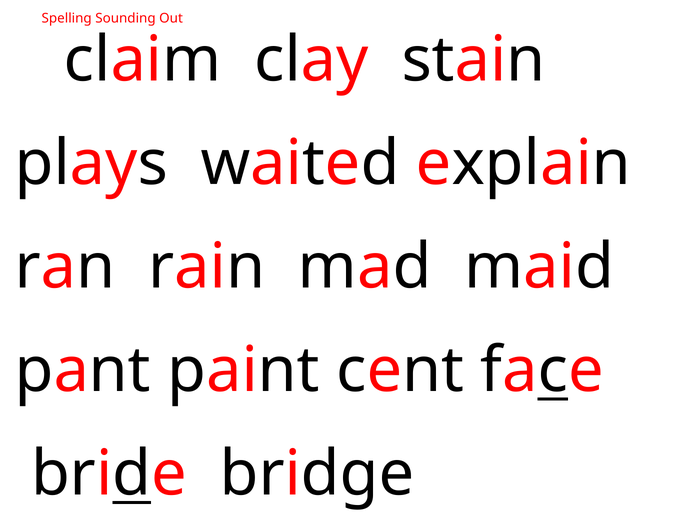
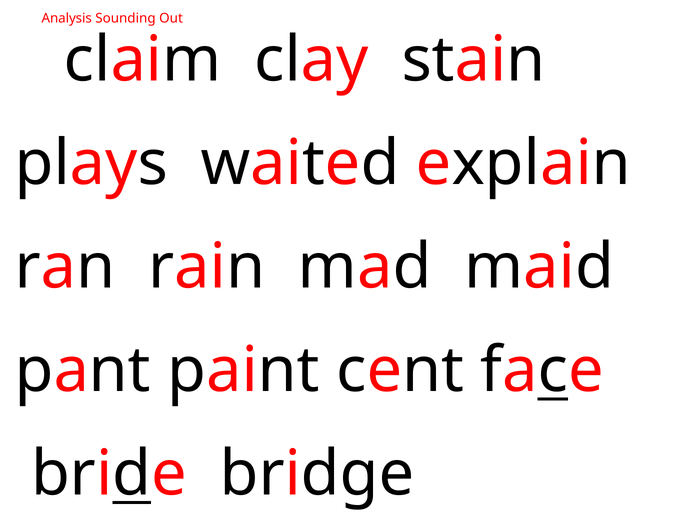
Spelling: Spelling -> Analysis
